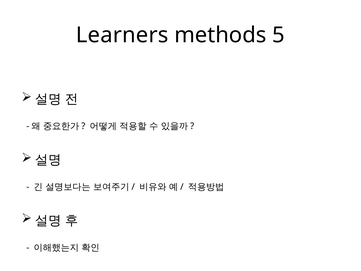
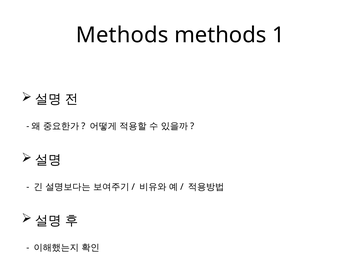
Learners at (122, 35): Learners -> Methods
5: 5 -> 1
